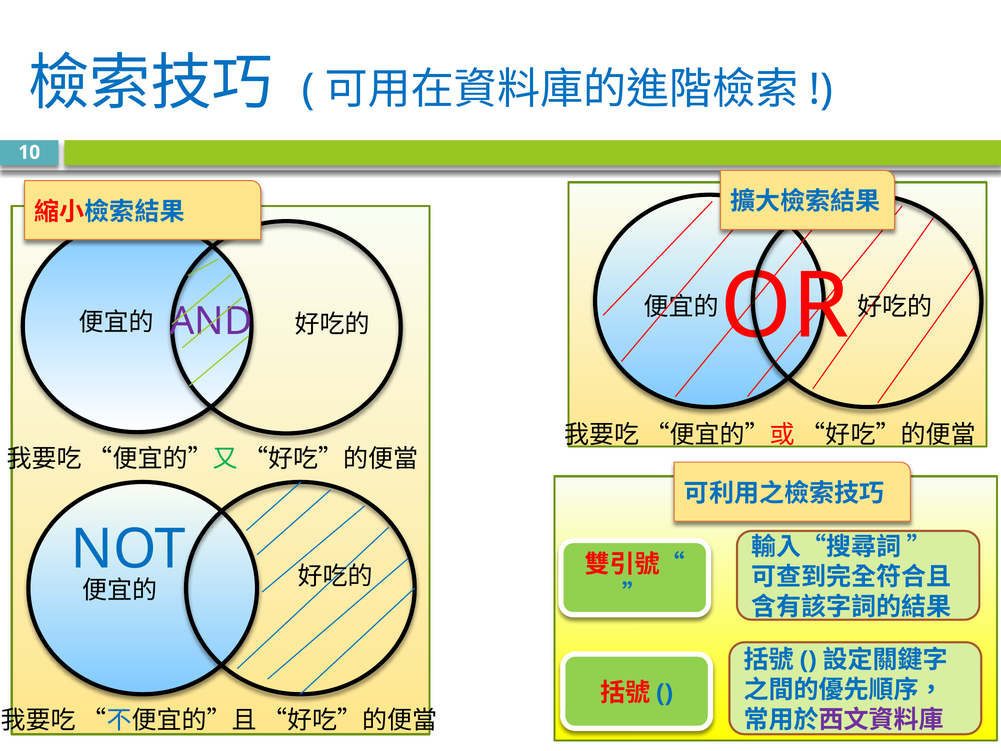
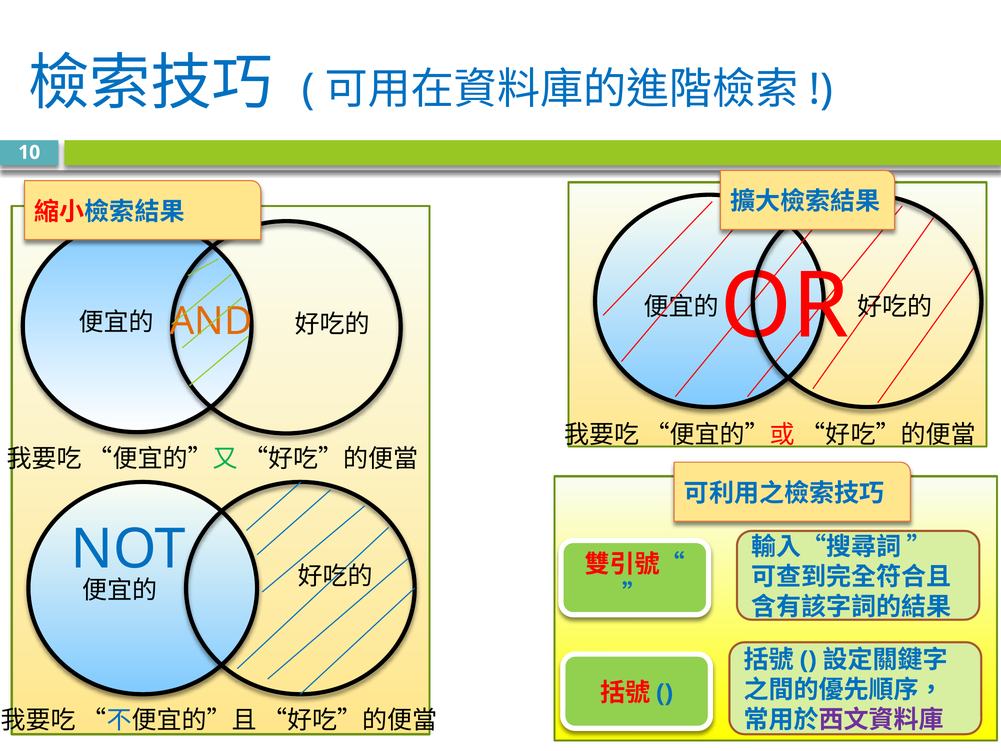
AND colour: purple -> orange
